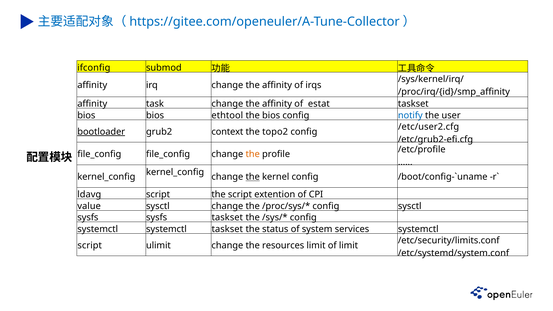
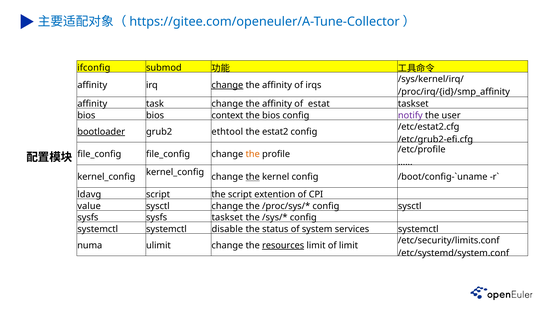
change at (227, 85) underline: none -> present
ethtool: ethtool -> context
notify colour: blue -> purple
/etc/user2.cfg: /etc/user2.cfg -> /etc/estat2.cfg
context: context -> ethtool
topo2: topo2 -> estat2
systemctl taskset: taskset -> disable
script at (90, 245): script -> numa
resources underline: none -> present
